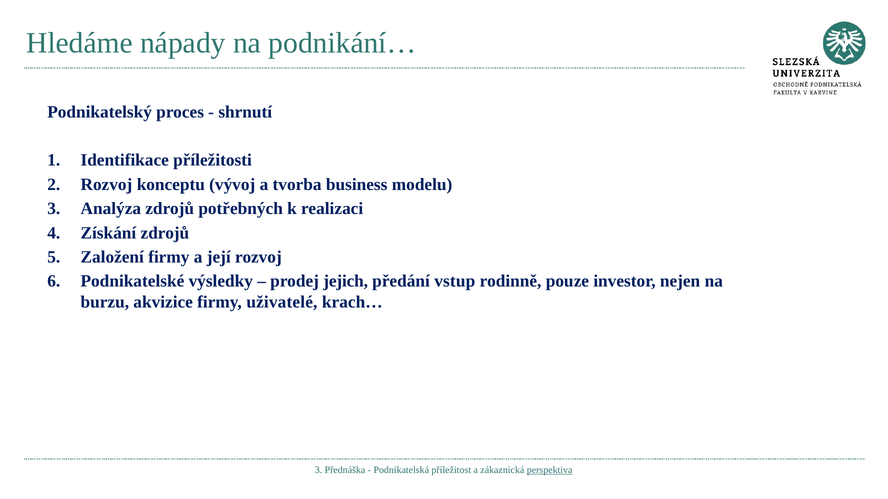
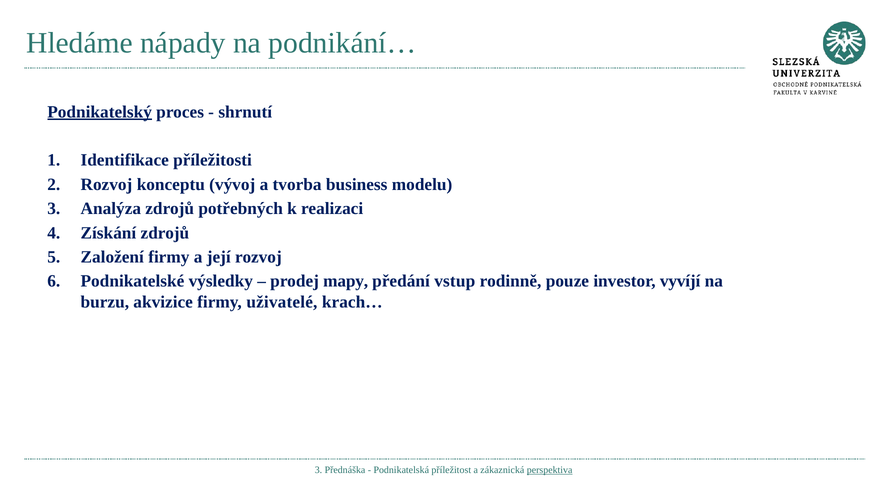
Podnikatelský underline: none -> present
jejich: jejich -> mapy
nejen: nejen -> vyvíjí
